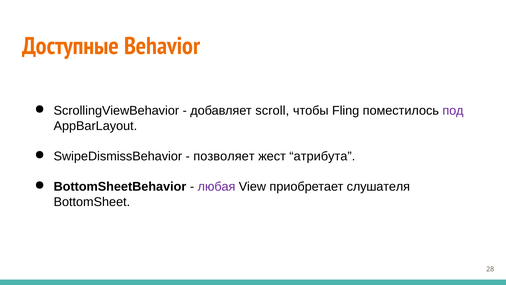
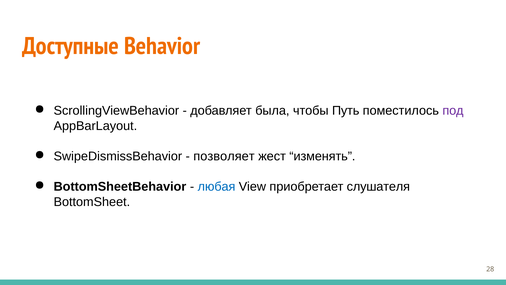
scroll: scroll -> была
Fling: Fling -> Путь
атрибута: атрибута -> изменять
любая colour: purple -> blue
